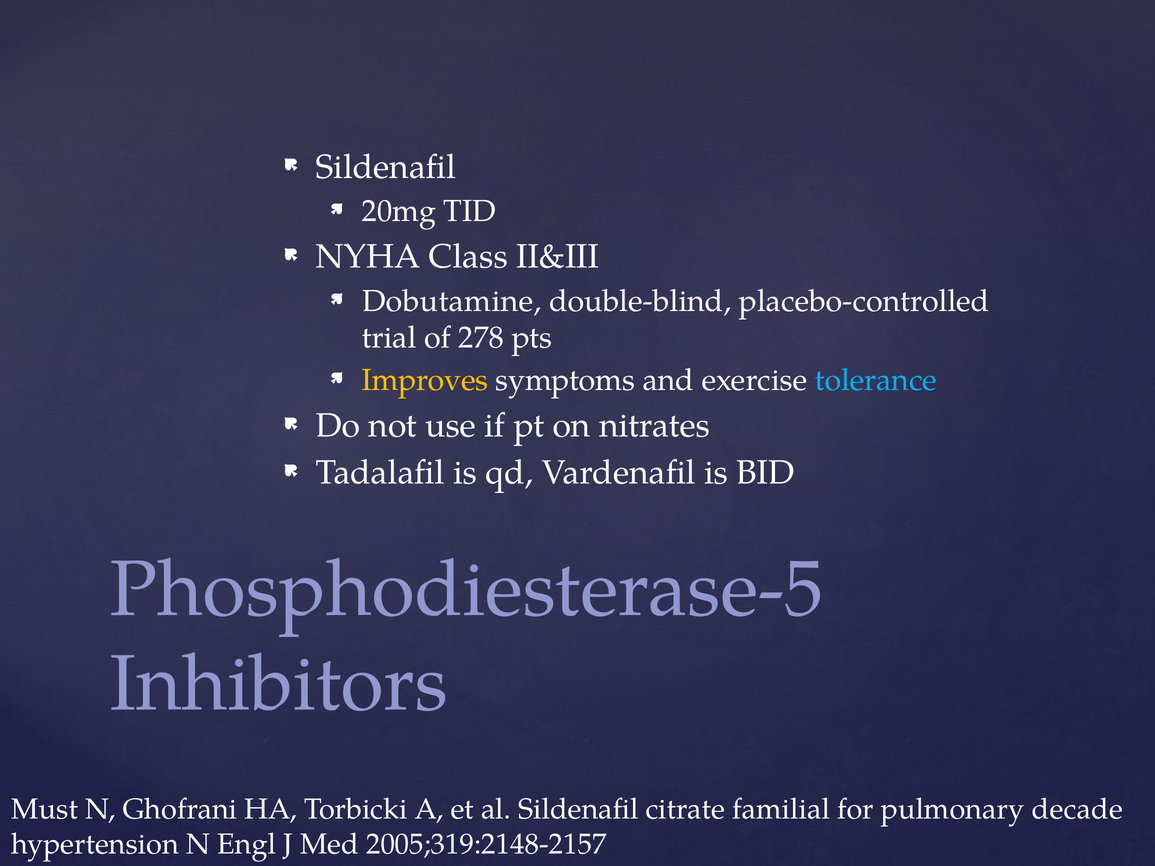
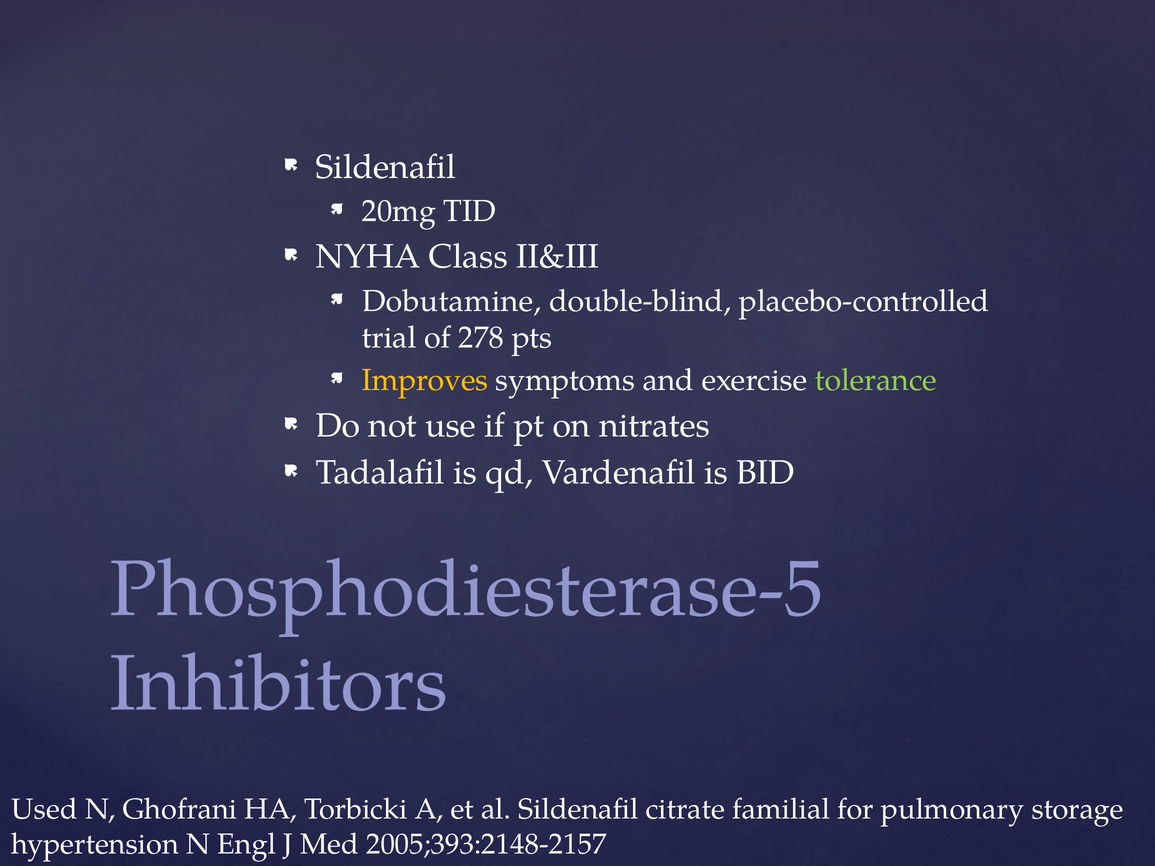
tolerance colour: light blue -> light green
Must: Must -> Used
decade: decade -> storage
2005;319:2148-2157: 2005;319:2148-2157 -> 2005;393:2148-2157
